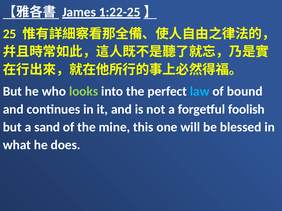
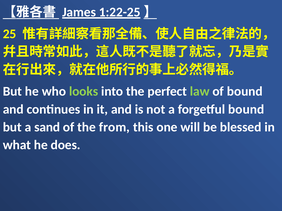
law colour: light blue -> light green
forgetful foolish: foolish -> bound
mine: mine -> from
